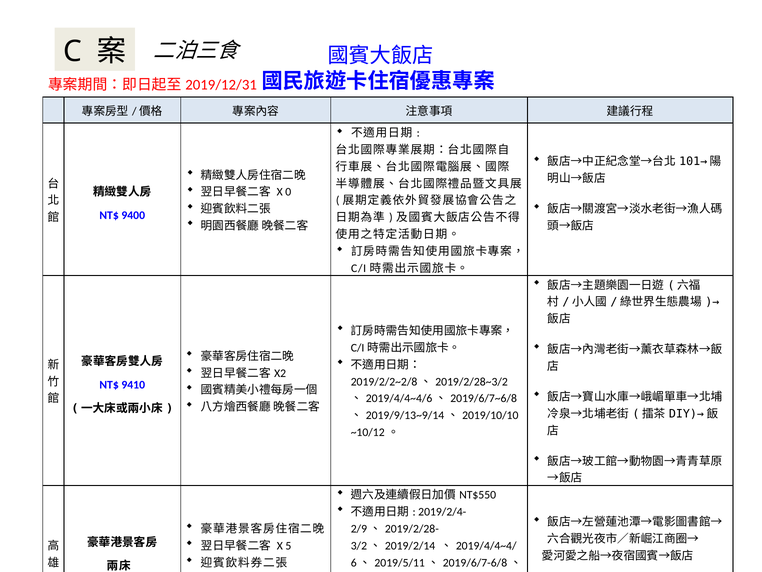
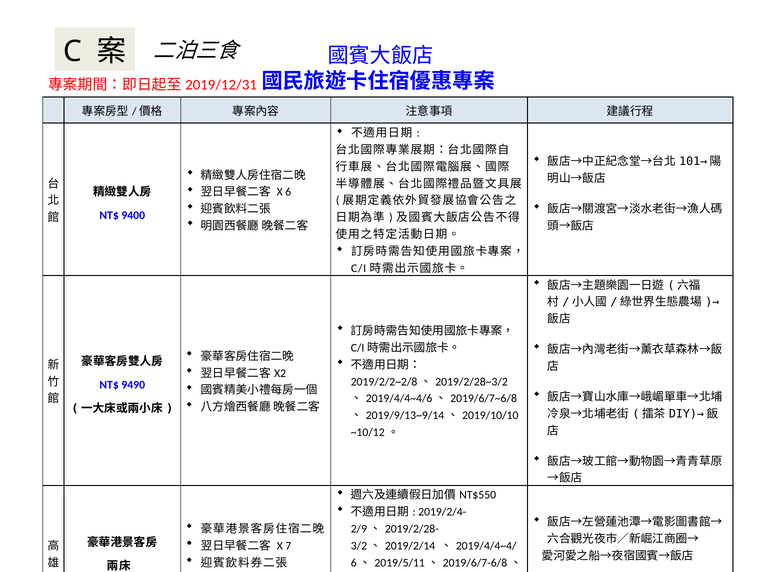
0: 0 -> 6
9410: 9410 -> 9490
5: 5 -> 7
